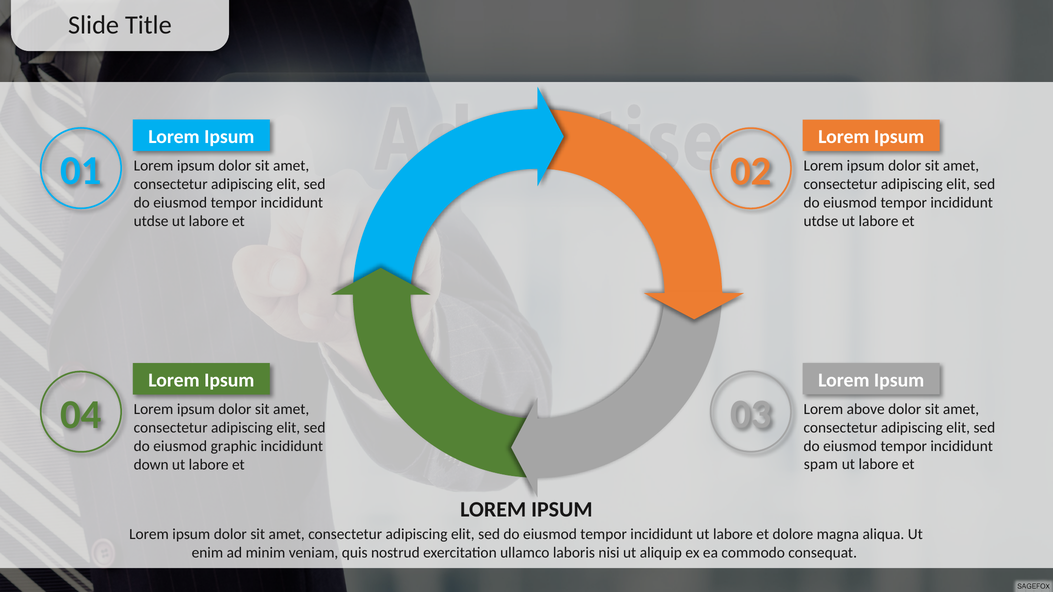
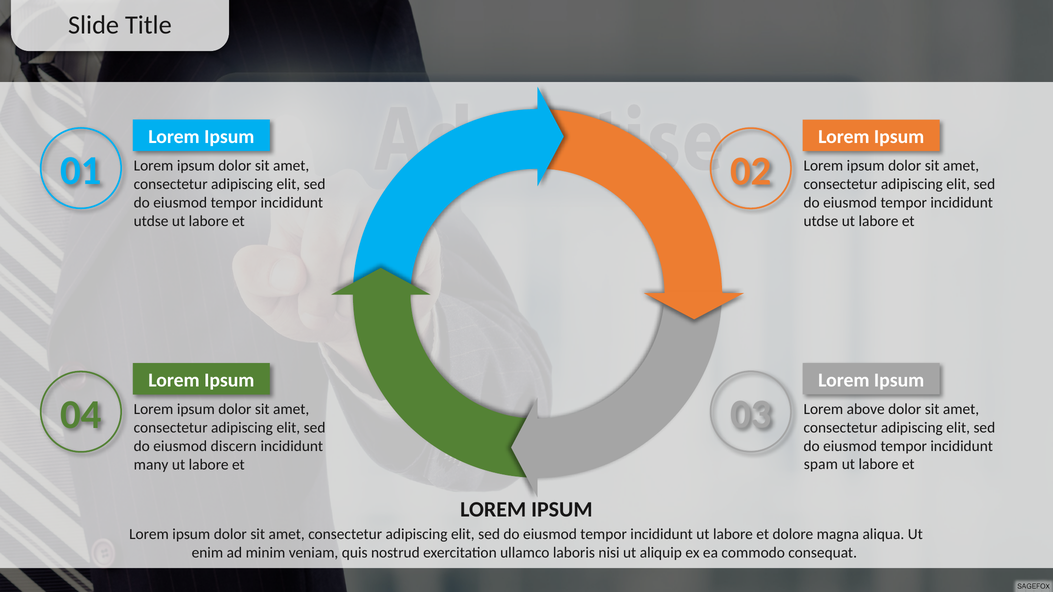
graphic: graphic -> discern
down: down -> many
